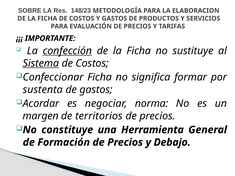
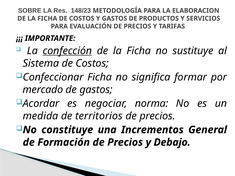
Sistema underline: present -> none
sustenta: sustenta -> mercado
margen: margen -> medida
Herramienta: Herramienta -> Incrementos
